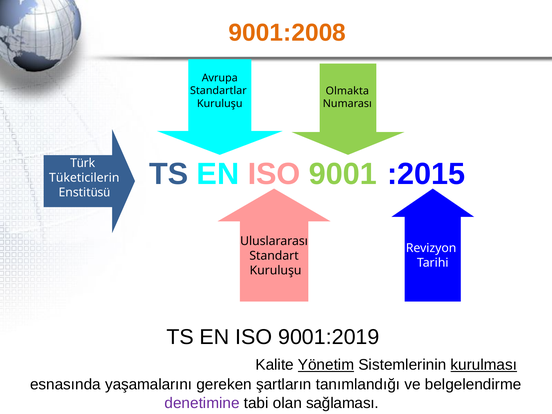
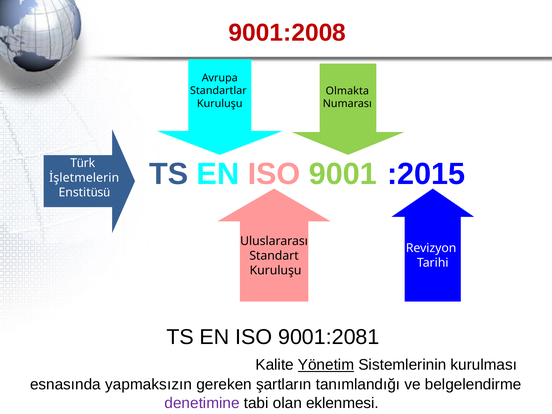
9001:2008 colour: orange -> red
Tüketicilerin: Tüketicilerin -> İşletmelerin
9001:2019: 9001:2019 -> 9001:2081
kurulması underline: present -> none
yaşamalarını: yaşamalarını -> yapmaksızın
sağlaması: sağlaması -> eklenmesi
